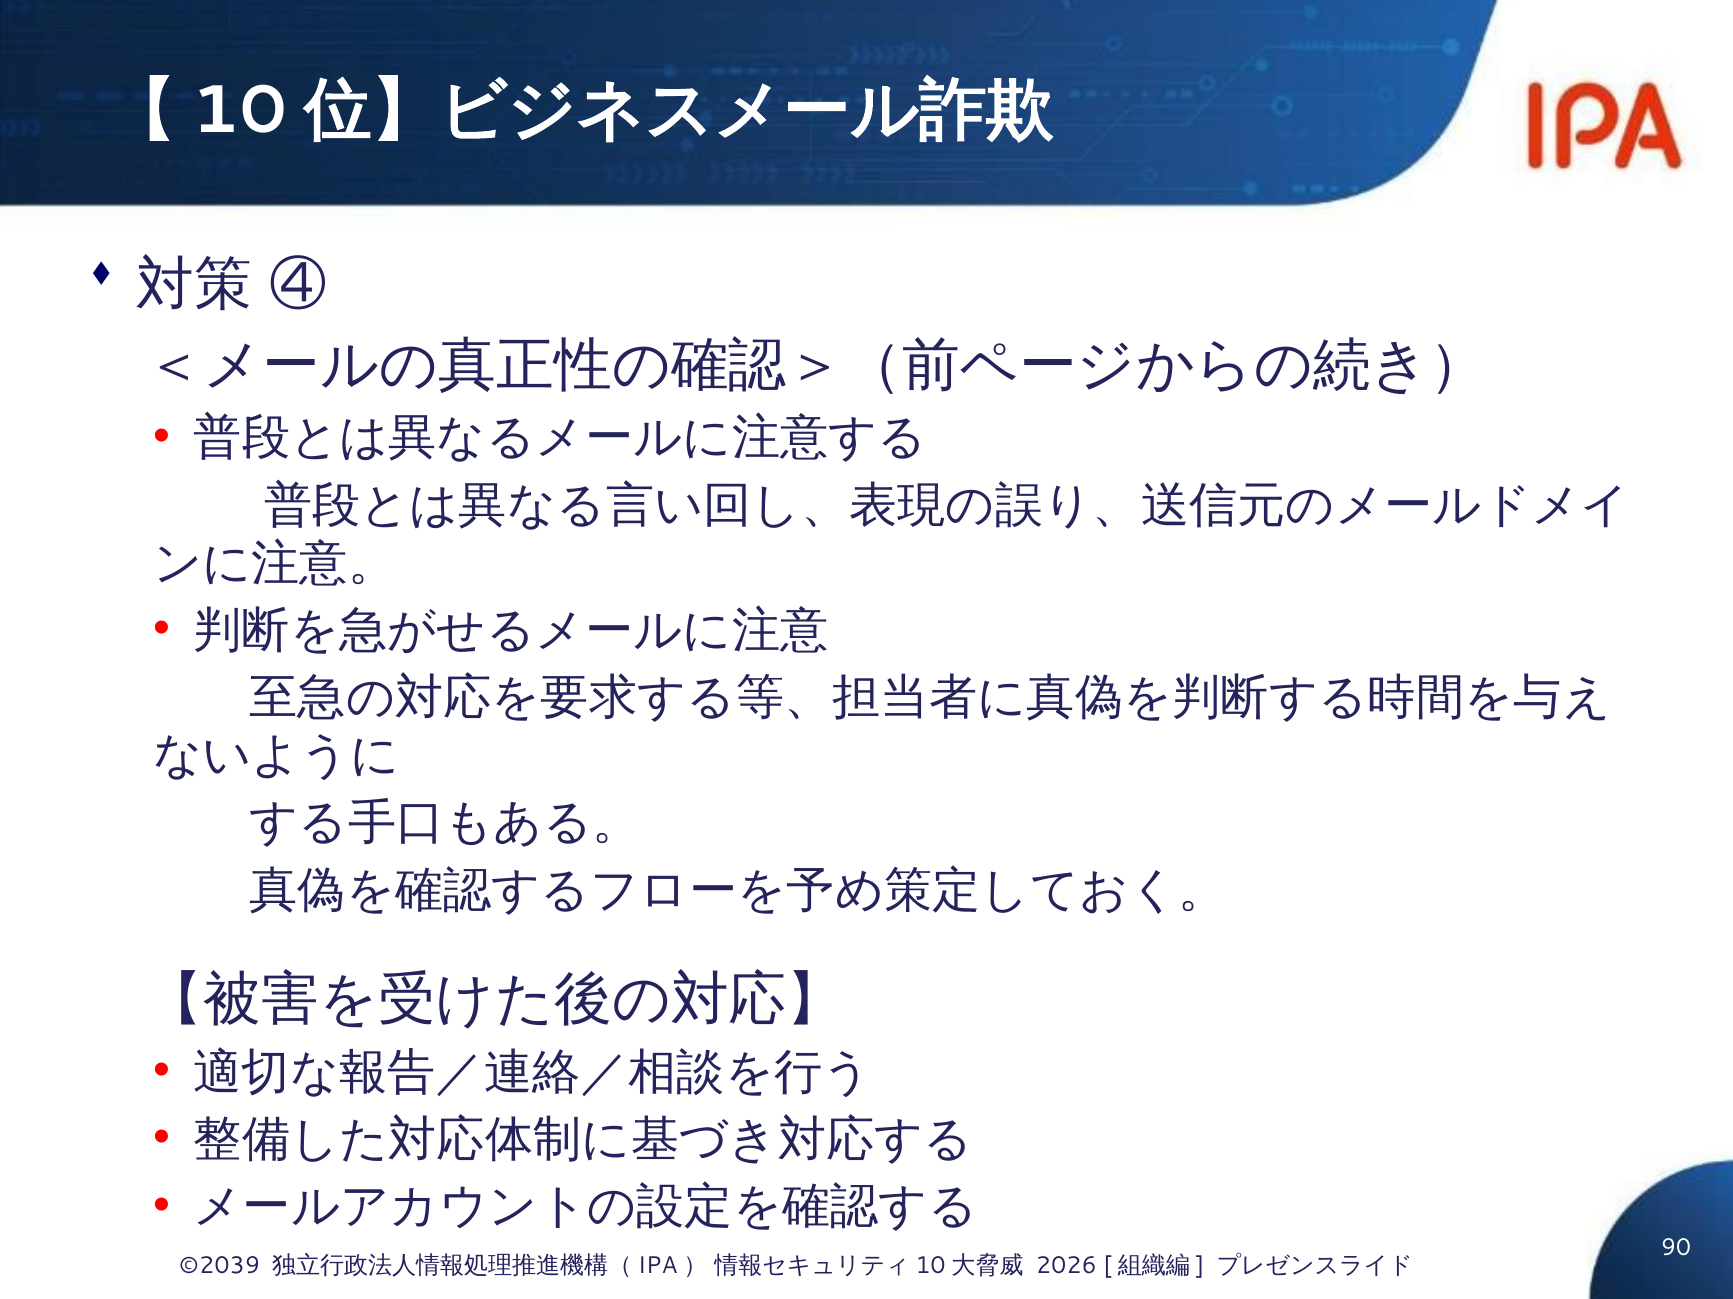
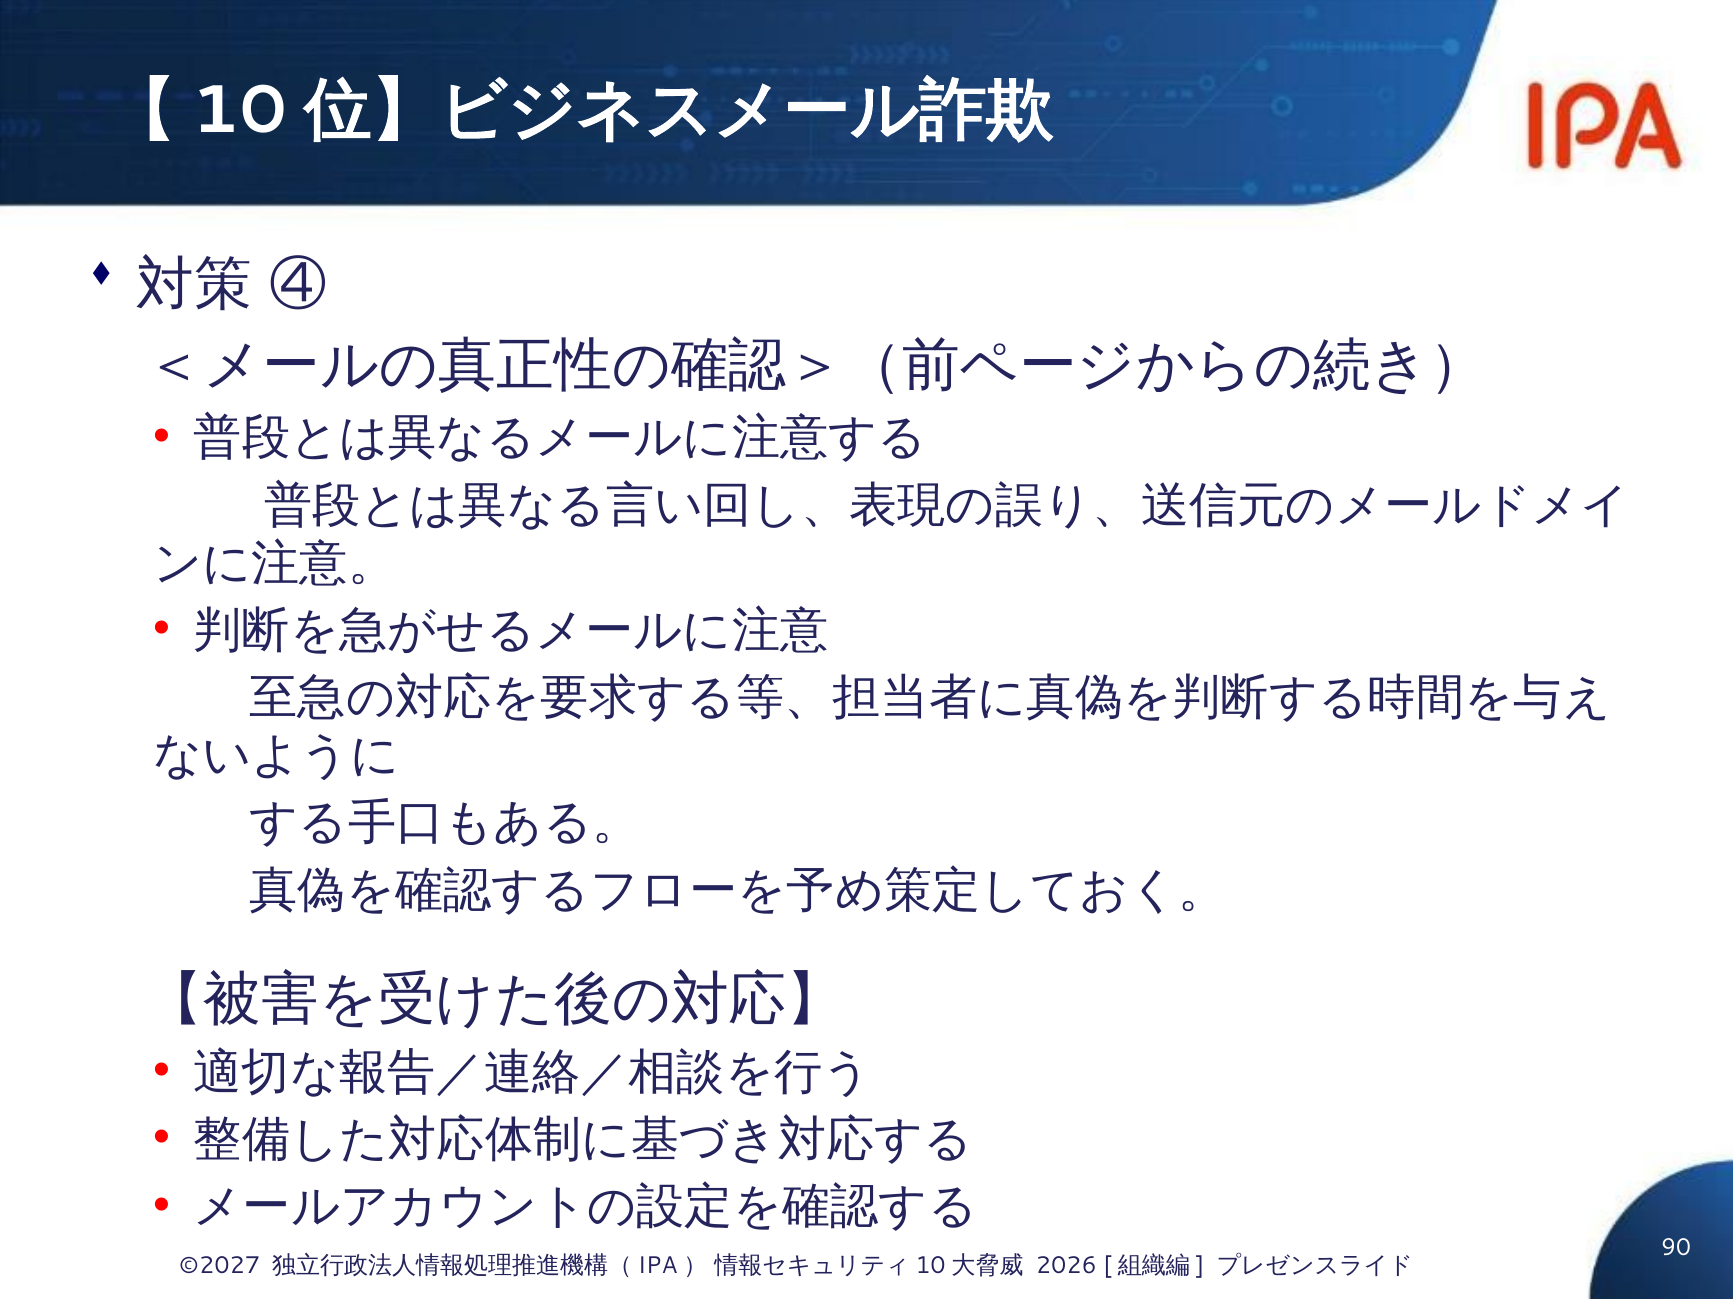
©2039: ©2039 -> ©2027
